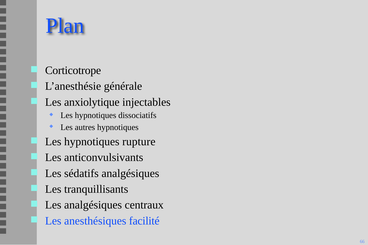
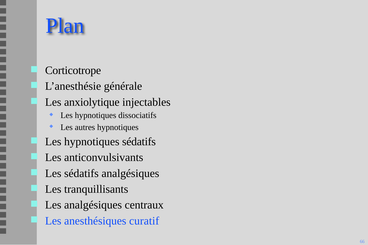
hypnotiques rupture: rupture -> sédatifs
facilité: facilité -> curatif
